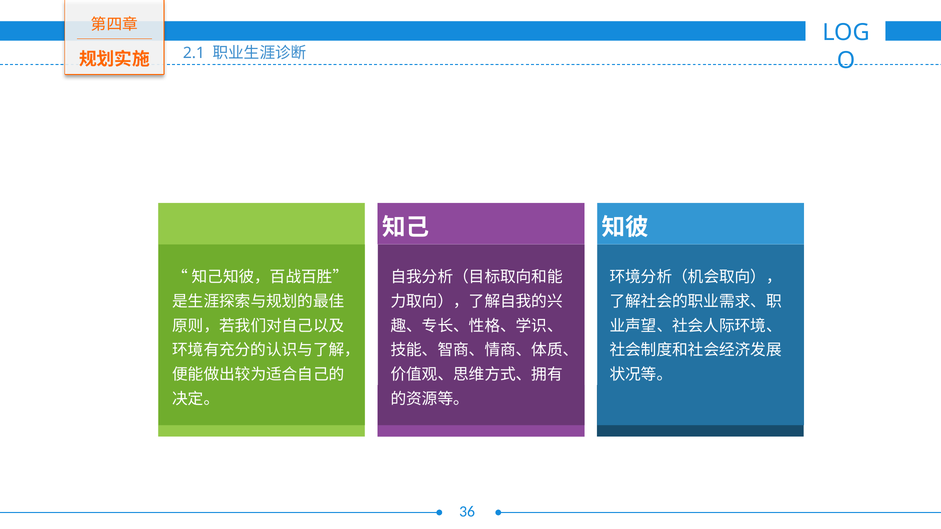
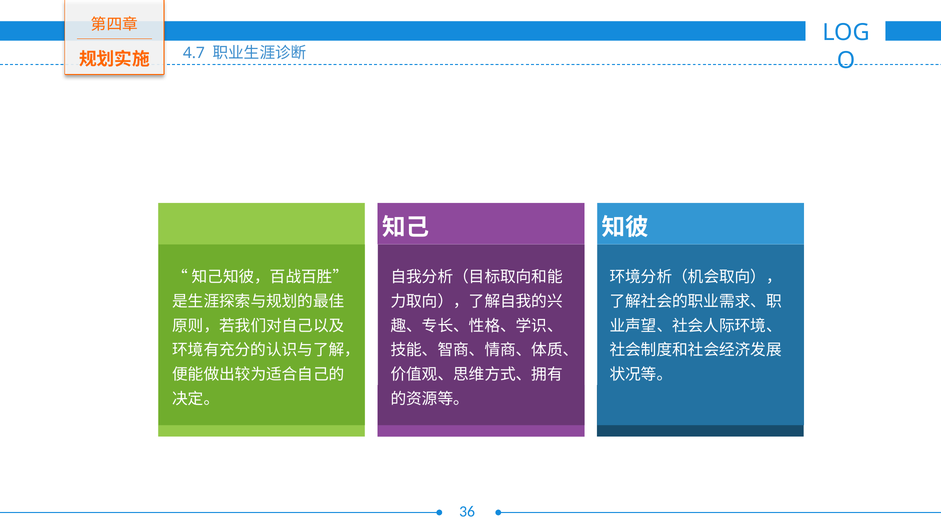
2.1: 2.1 -> 4.7
